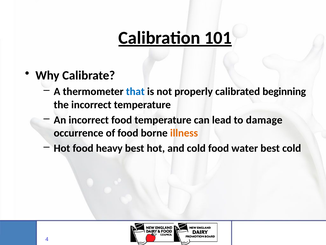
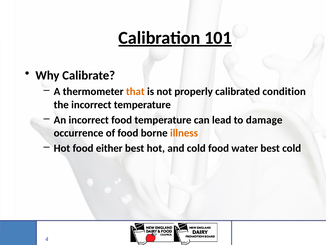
that colour: blue -> orange
beginning: beginning -> condition
heavy: heavy -> either
